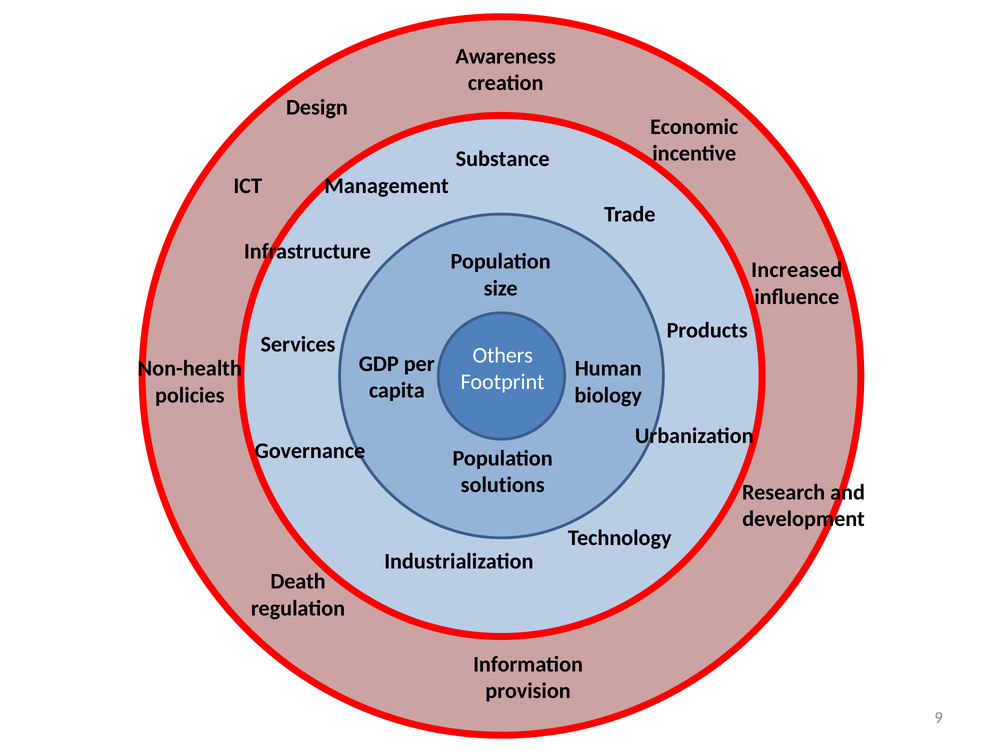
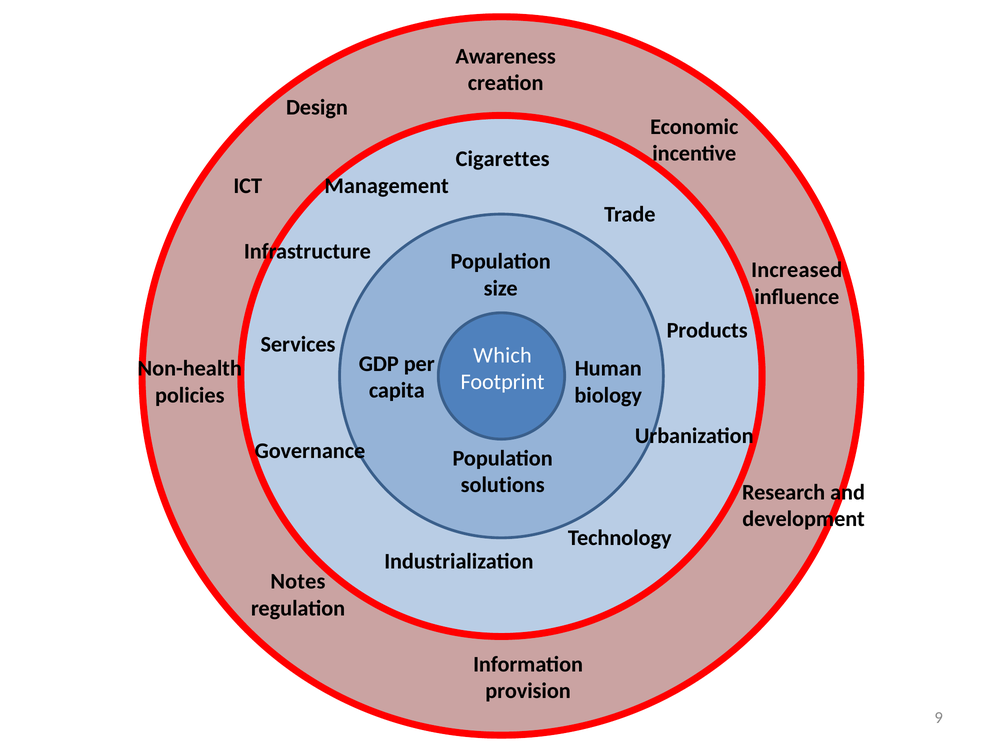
Substance: Substance -> Cigarettes
Others: Others -> Which
Death: Death -> Notes
